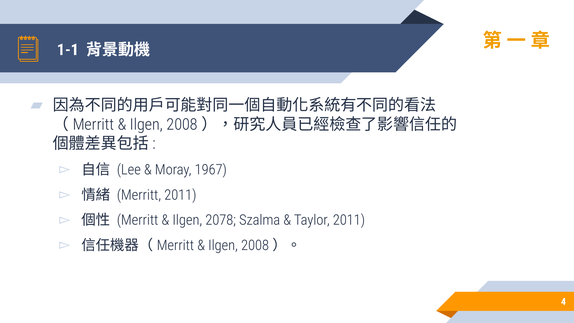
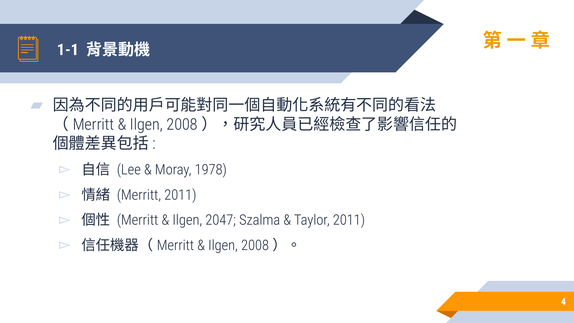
1967: 1967 -> 1978
2078: 2078 -> 2047
